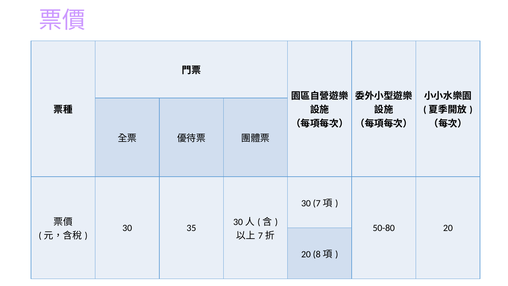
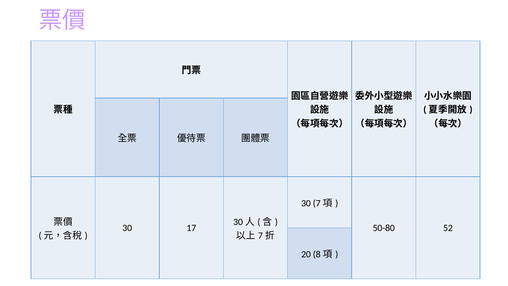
35: 35 -> 17
50-80 20: 20 -> 52
